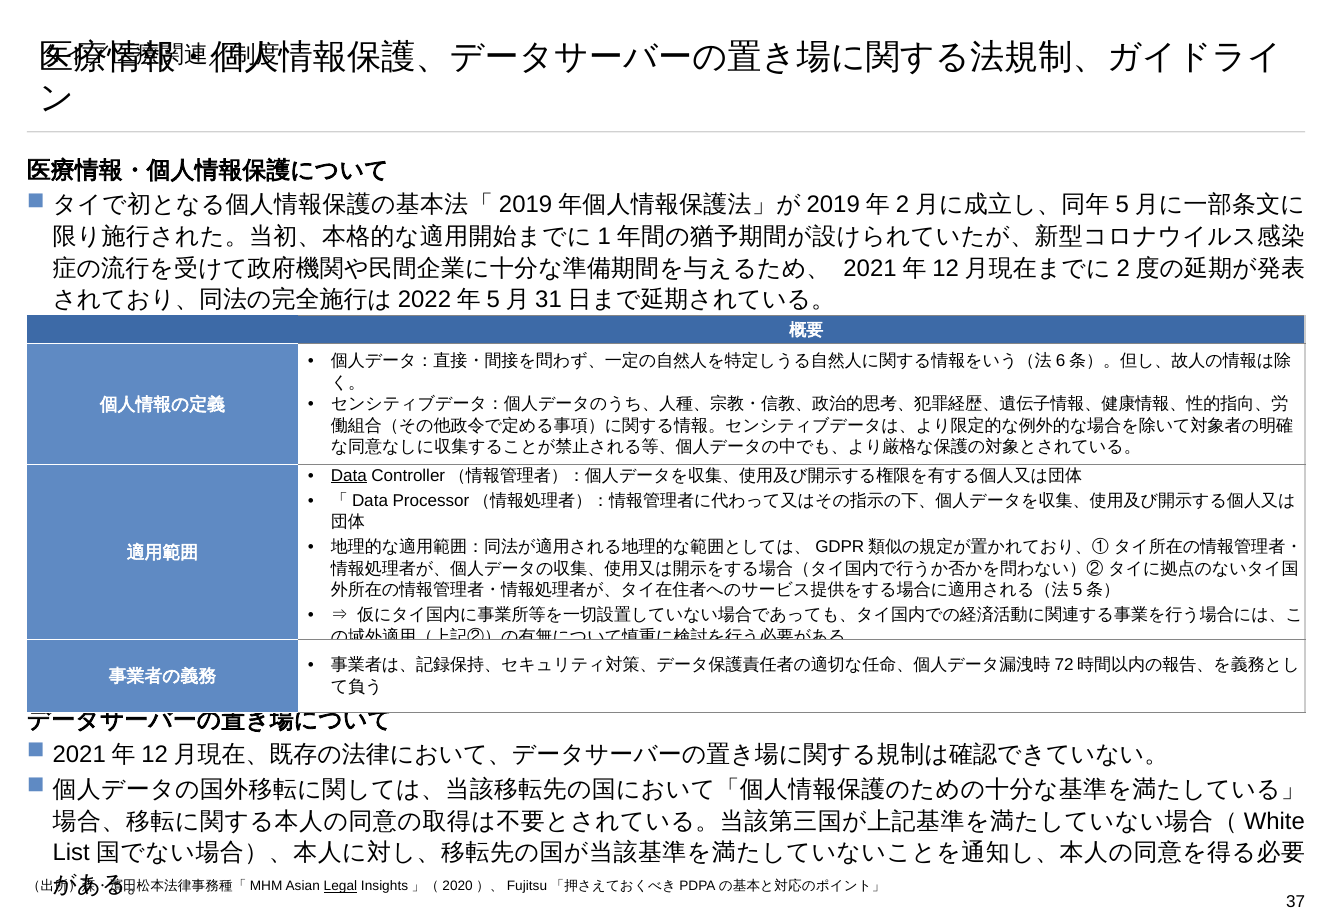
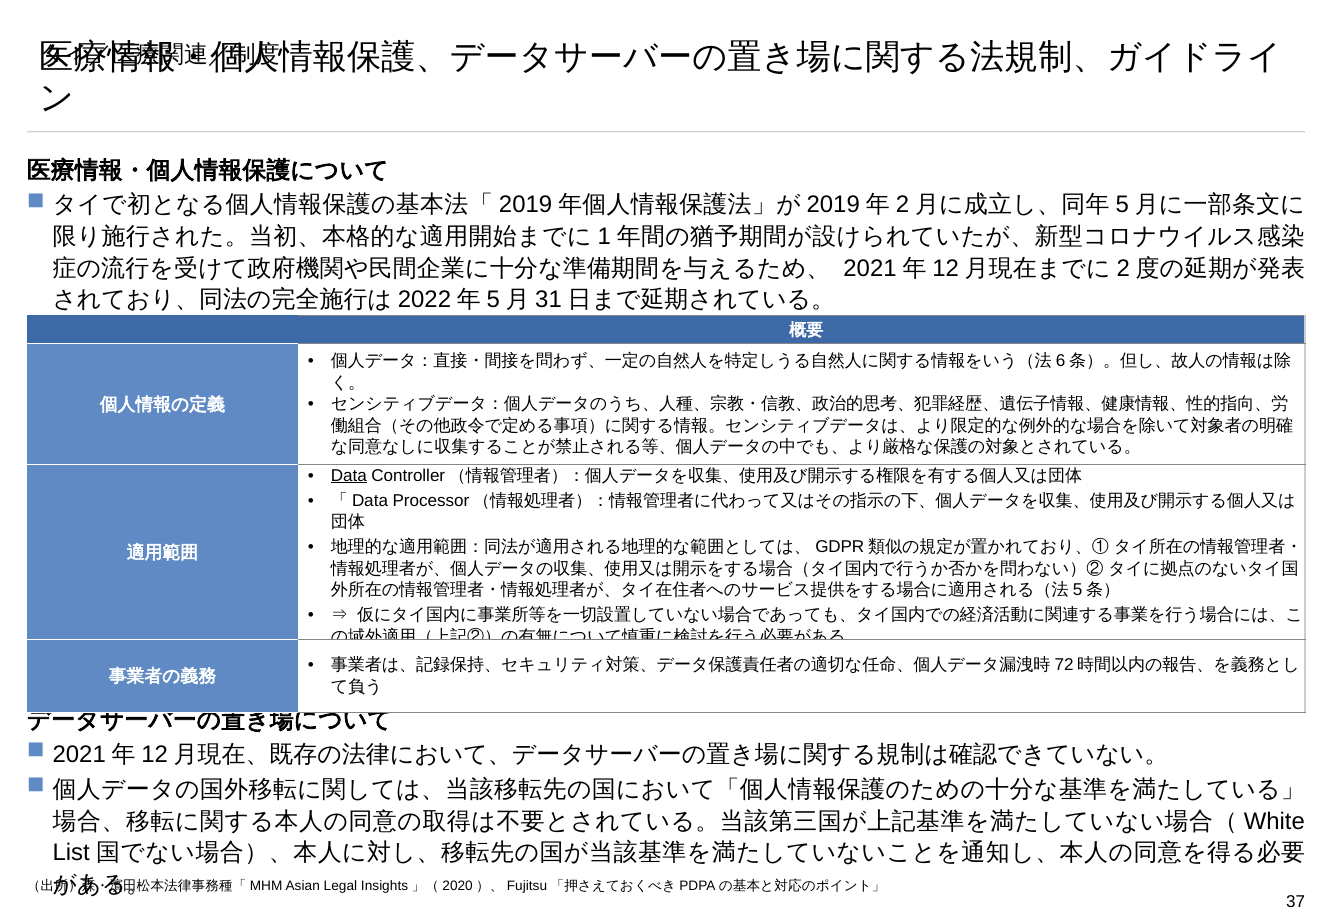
Legal underline: present -> none
